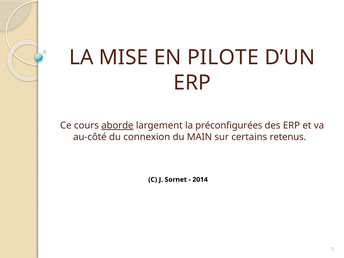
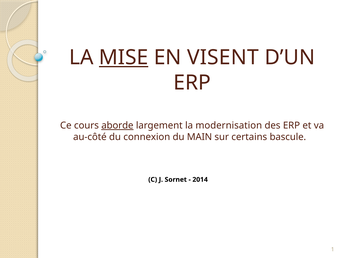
MISE underline: none -> present
PILOTE: PILOTE -> VISENT
préconfigurées: préconfigurées -> modernisation
retenus: retenus -> bascule
